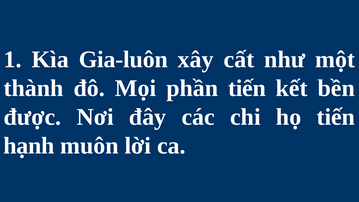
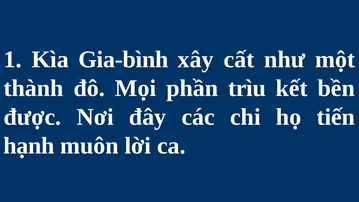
Gia-luôn: Gia-luôn -> Gia-bình
phần tiến: tiến -> trìu
